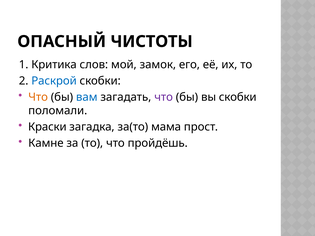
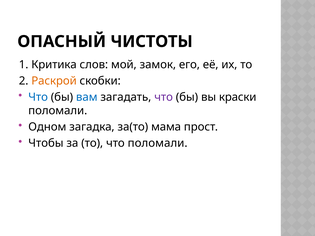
Раскрой colour: blue -> orange
Что at (38, 97) colour: orange -> blue
вы скобки: скобки -> краски
Краски: Краски -> Одном
Камне: Камне -> Чтобы
что пройдёшь: пройдёшь -> поломали
